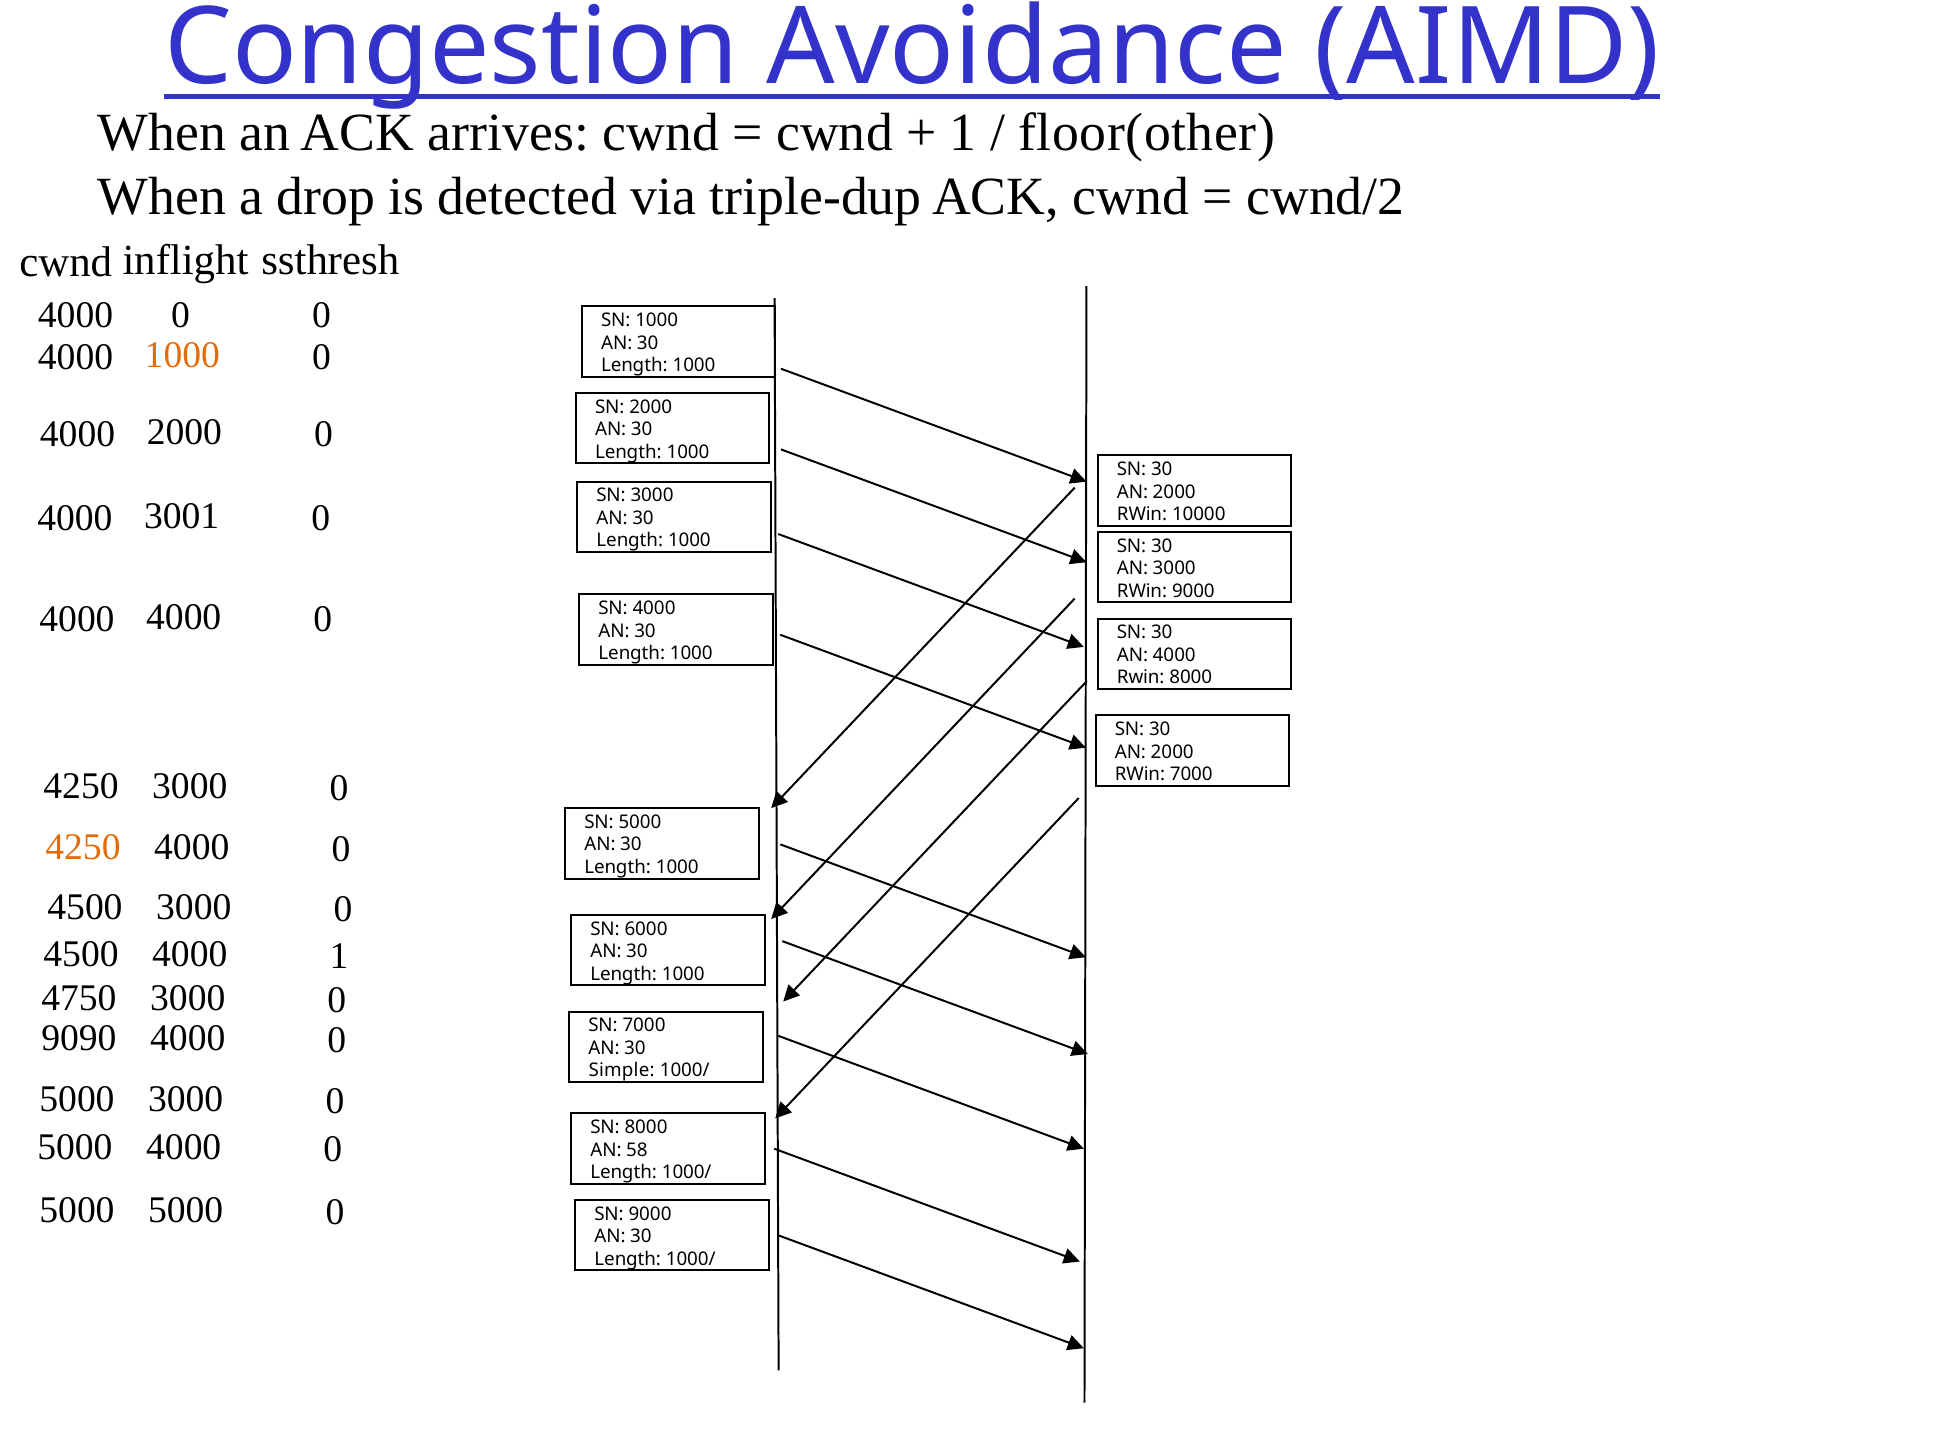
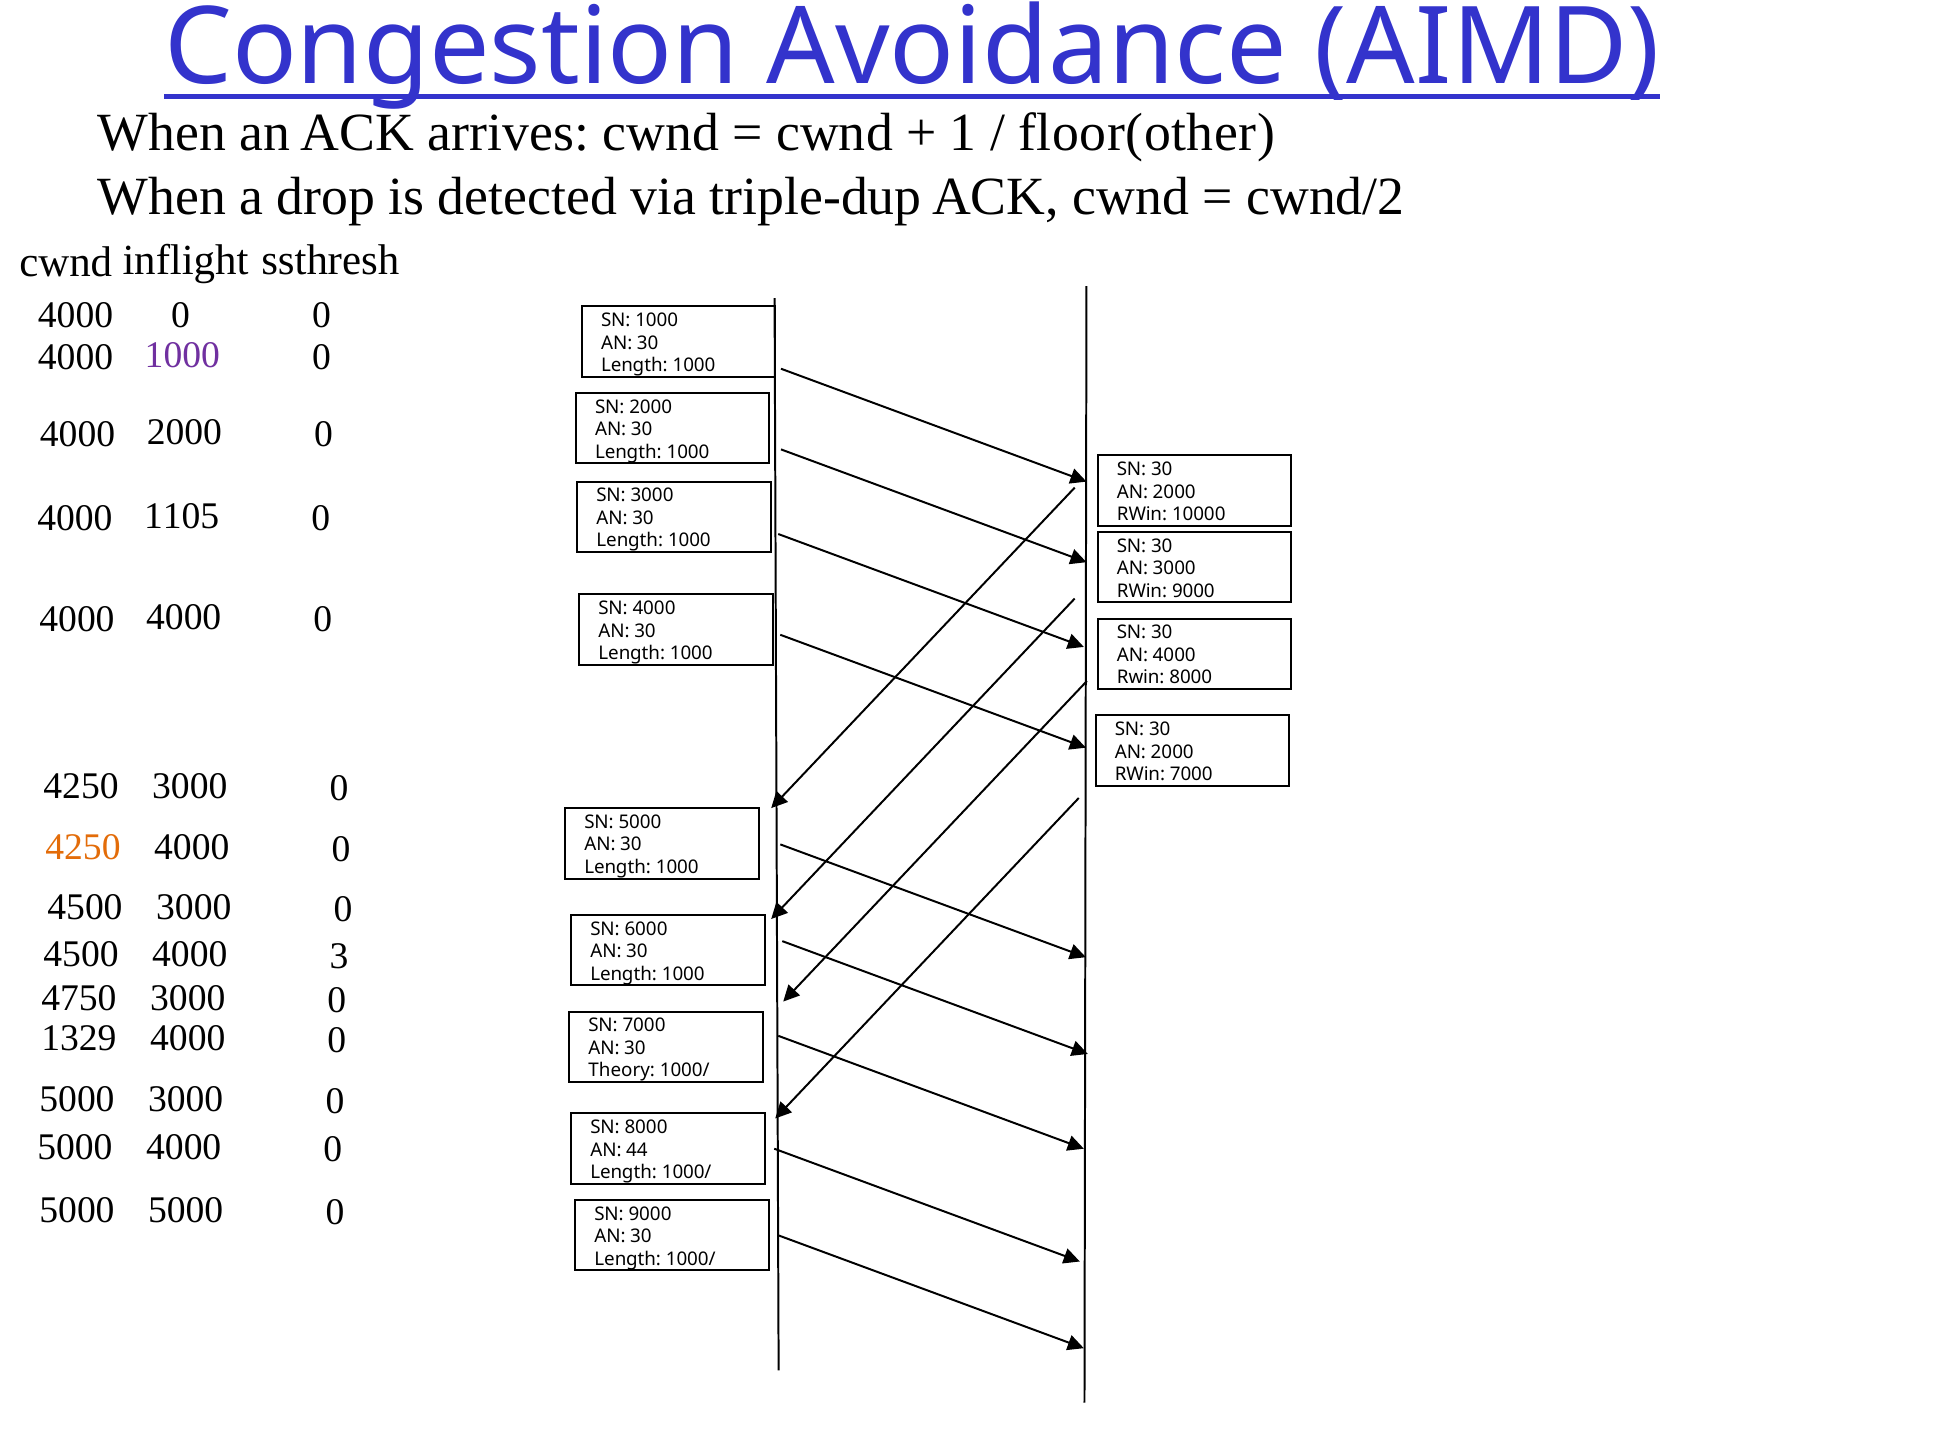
1000 at (182, 355) colour: orange -> purple
3001: 3001 -> 1105
4000 1: 1 -> 3
9090: 9090 -> 1329
Simple: Simple -> Theory
58: 58 -> 44
